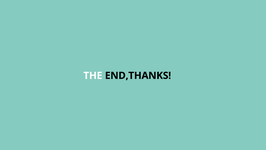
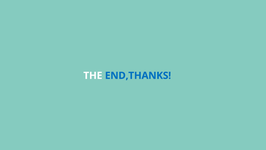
END,THANKS colour: black -> blue
